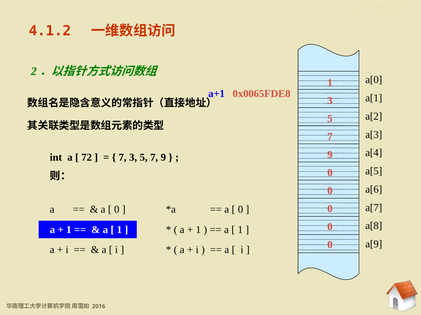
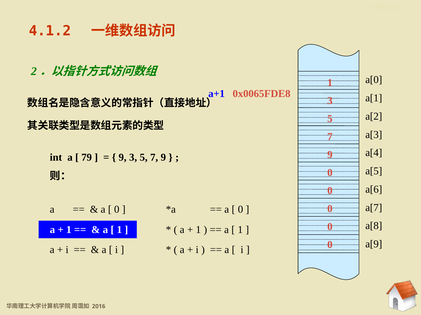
72: 72 -> 79
7 at (123, 158): 7 -> 9
